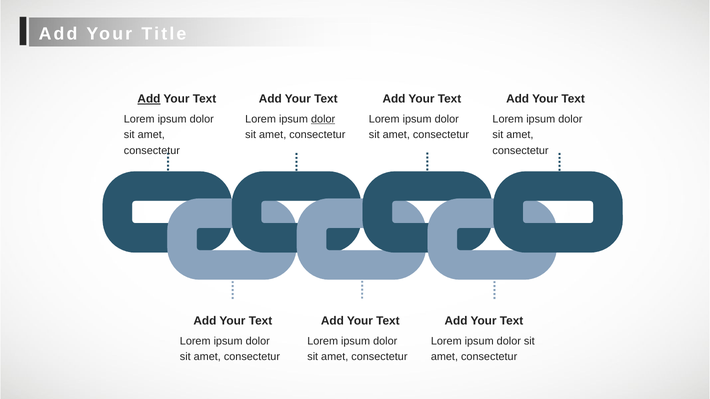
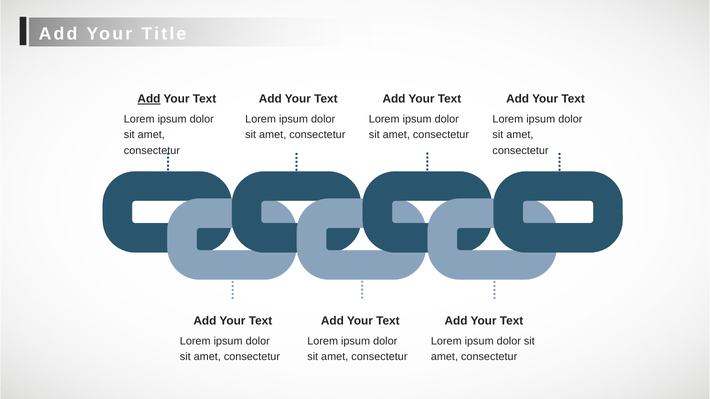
dolor at (323, 119) underline: present -> none
